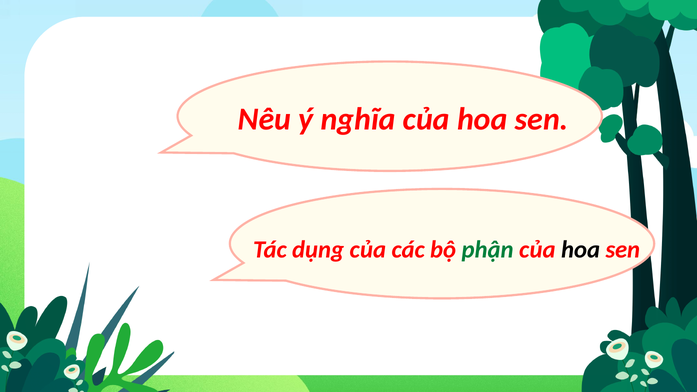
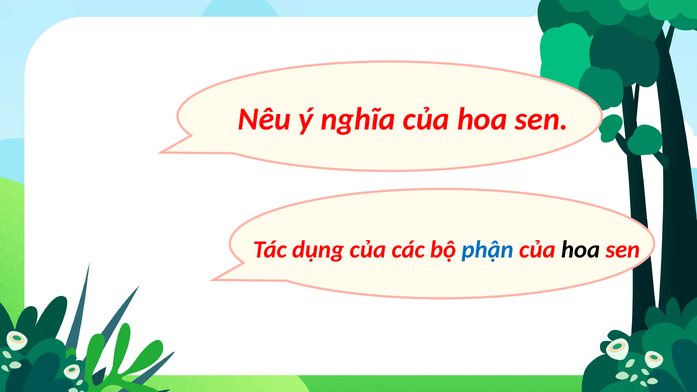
phận colour: green -> blue
